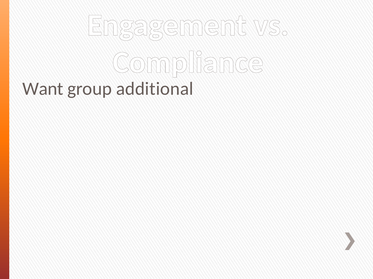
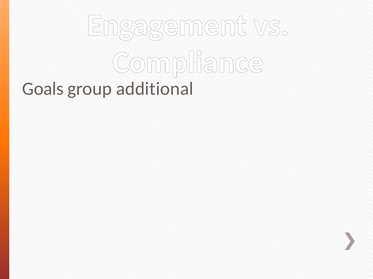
Want: Want -> Goals
